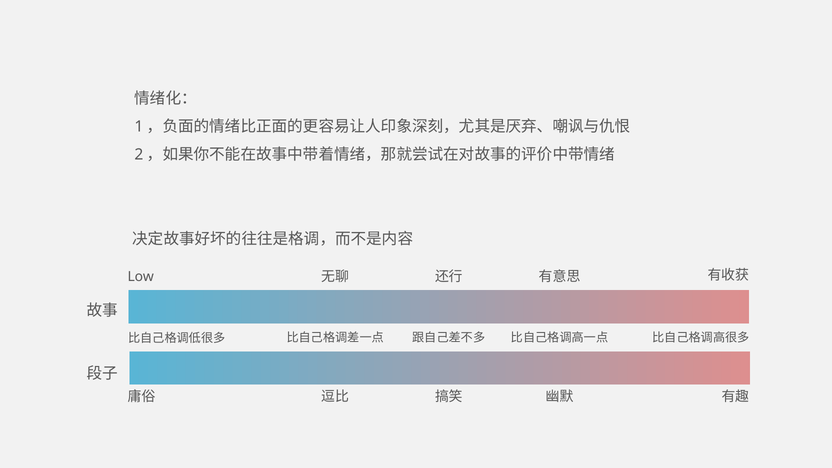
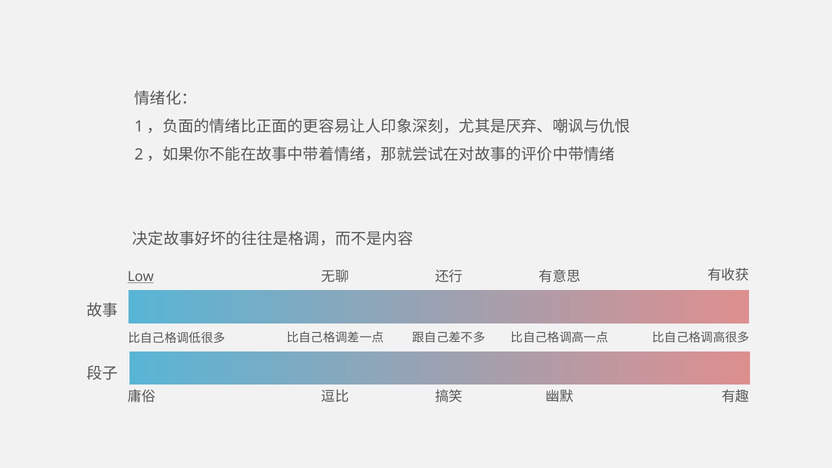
Low underline: none -> present
